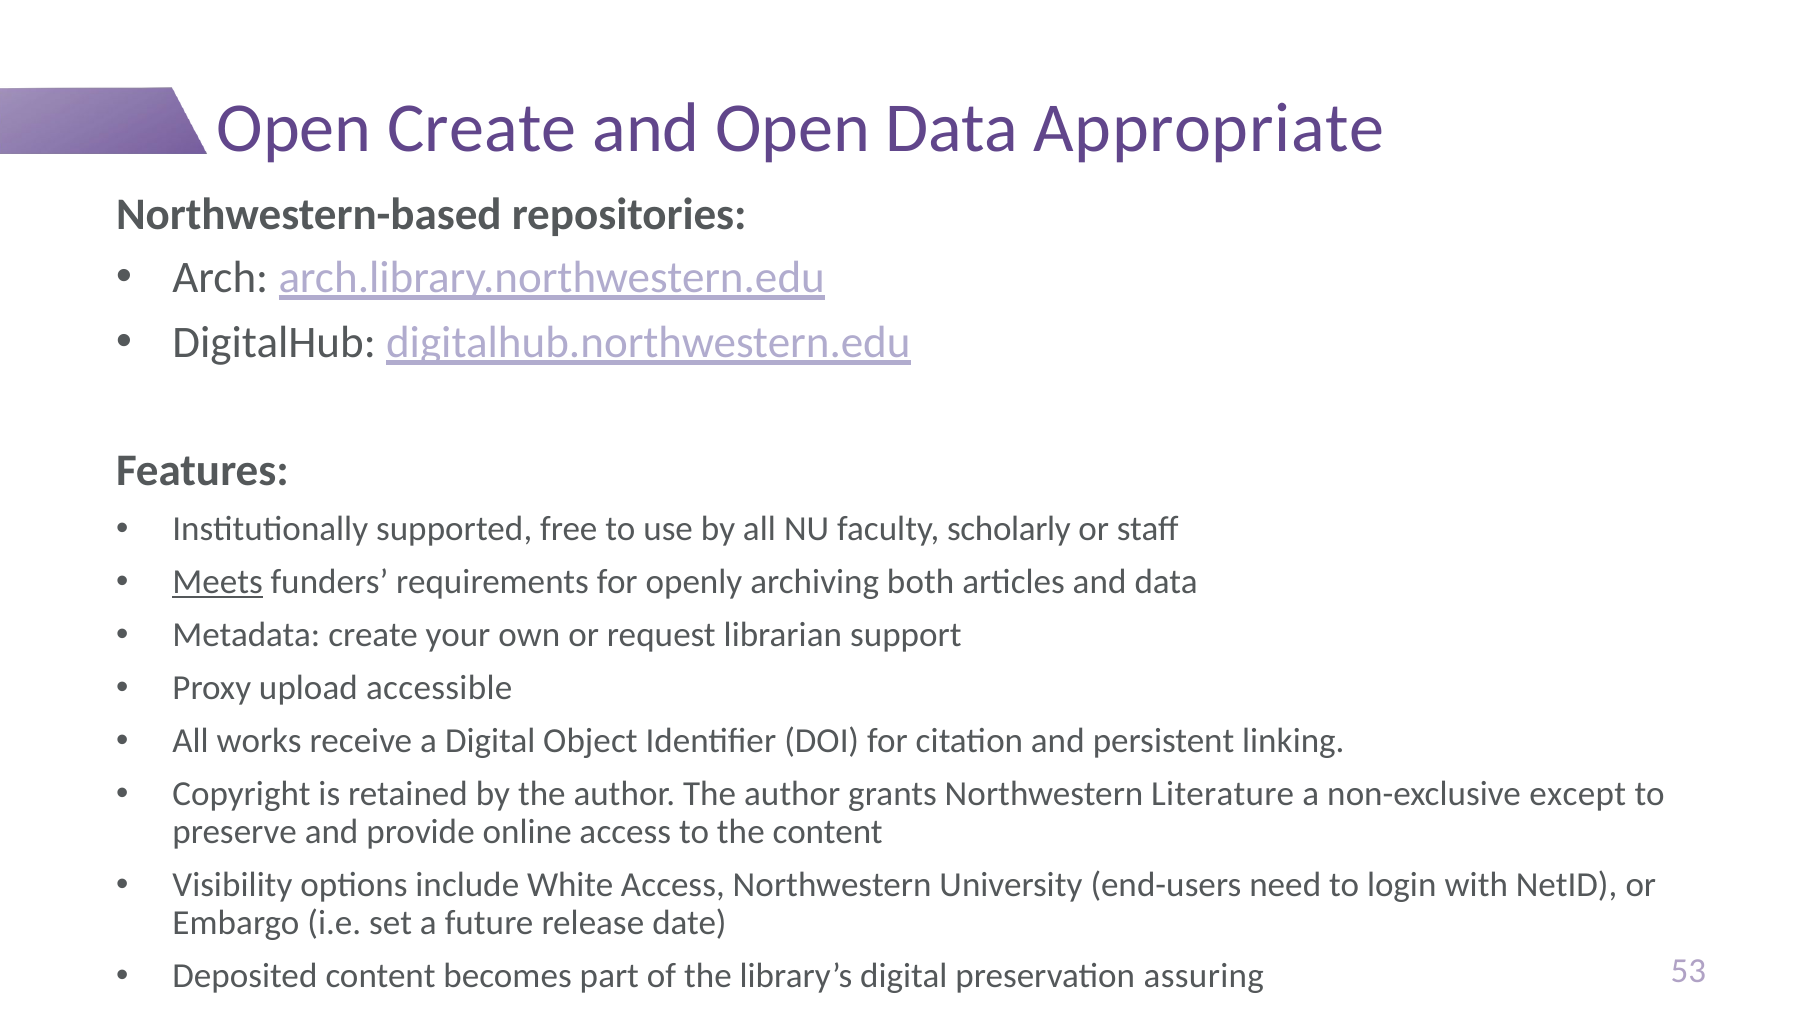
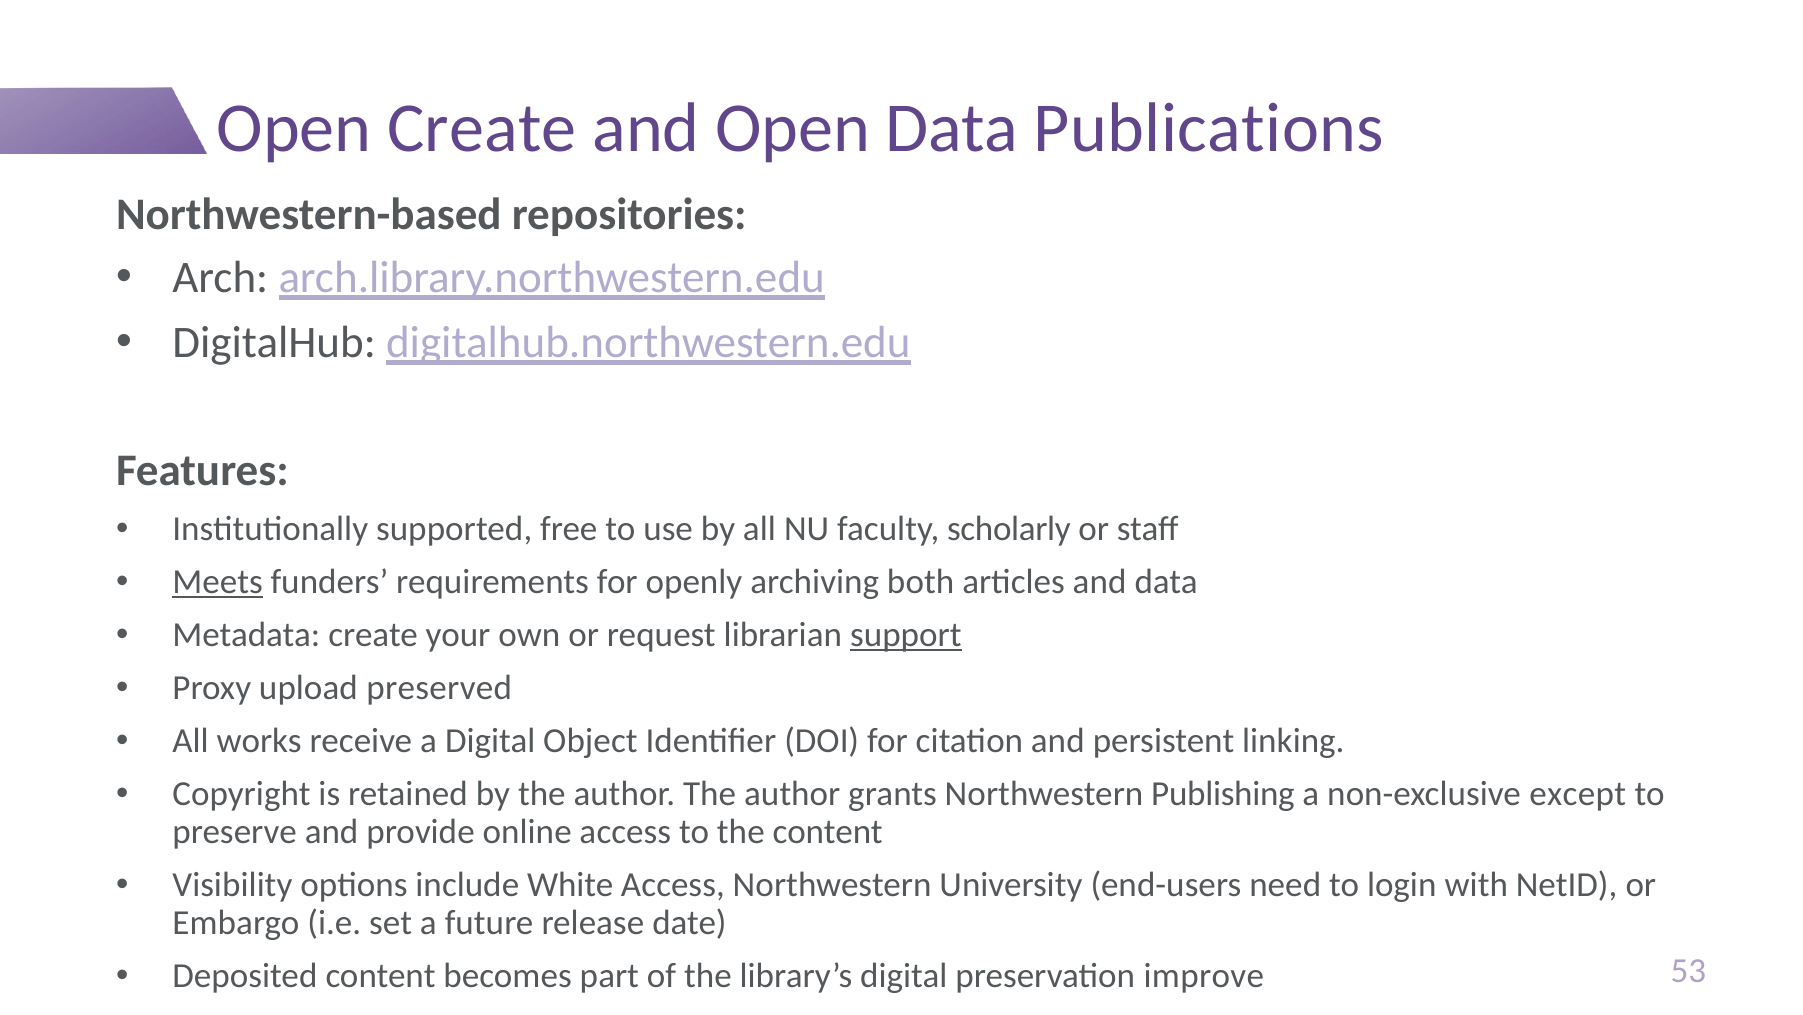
Appropriate: Appropriate -> Publications
support underline: none -> present
accessible: accessible -> preserved
Literature: Literature -> Publishing
assuring: assuring -> improve
